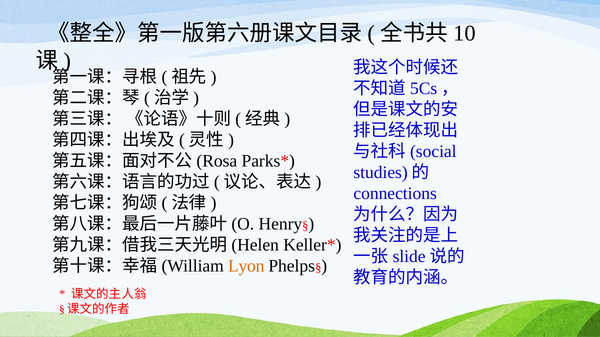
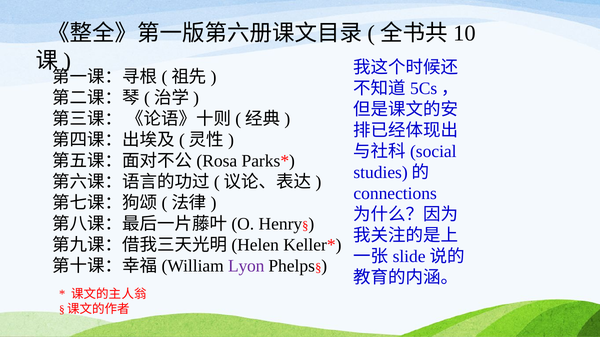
Lyon colour: orange -> purple
